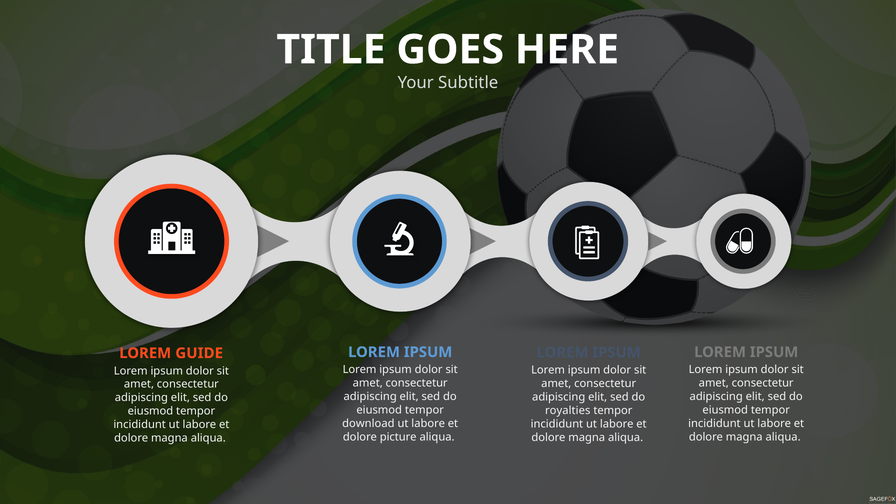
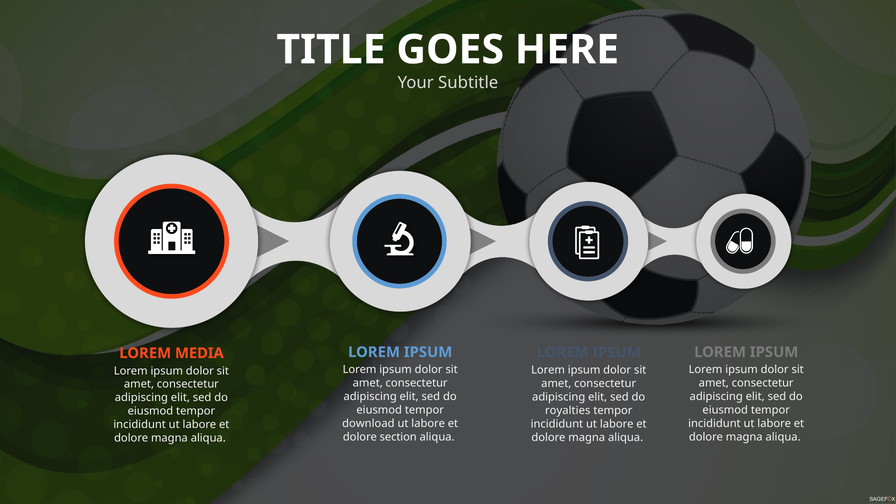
GUIDE: GUIDE -> MEDIA
picture: picture -> section
